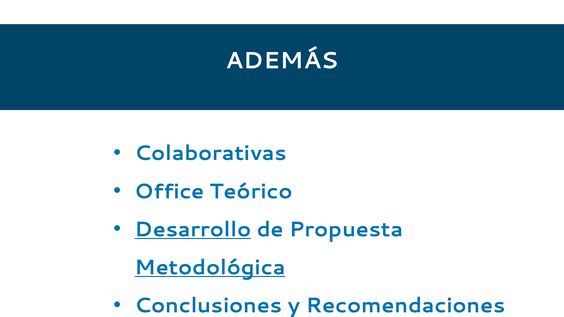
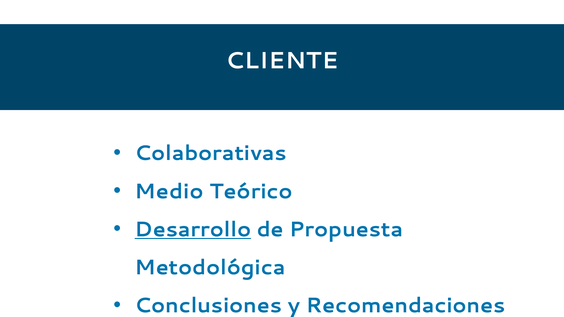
ADEMÁS: ADEMÁS -> CLIENTE
Office: Office -> Medio
Metodológica underline: present -> none
